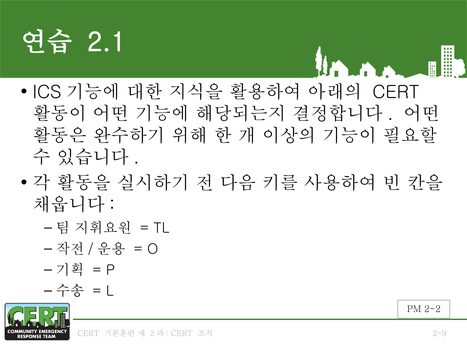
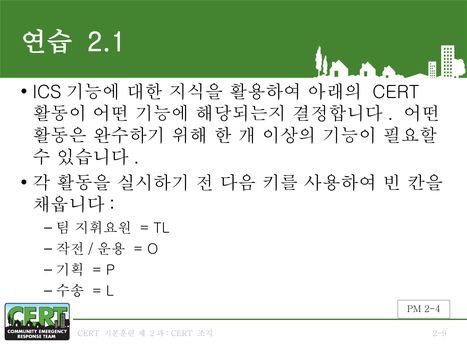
2-2: 2-2 -> 2-4
